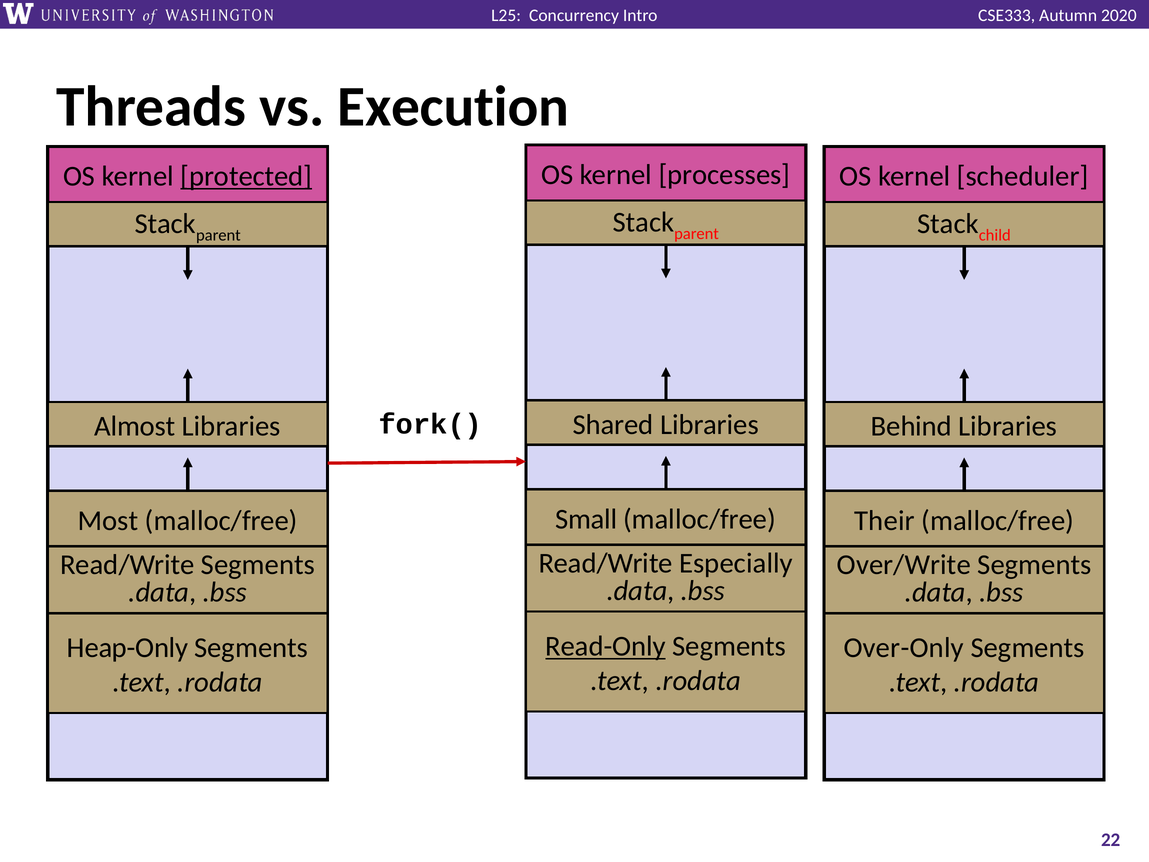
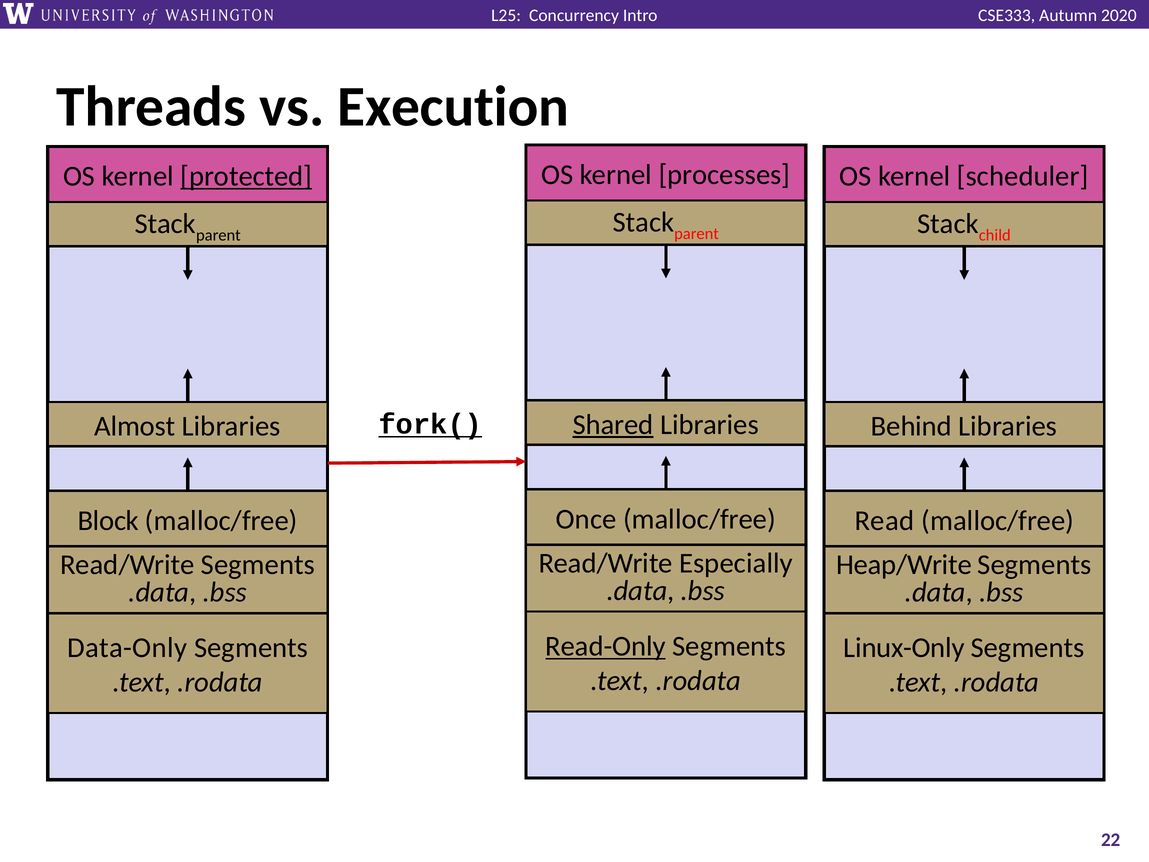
Shared underline: none -> present
fork( underline: none -> present
Small: Small -> Once
Most: Most -> Block
Their: Their -> Read
Over/Write: Over/Write -> Heap/Write
Heap-Only: Heap-Only -> Data-Only
Over-Only: Over-Only -> Linux-Only
